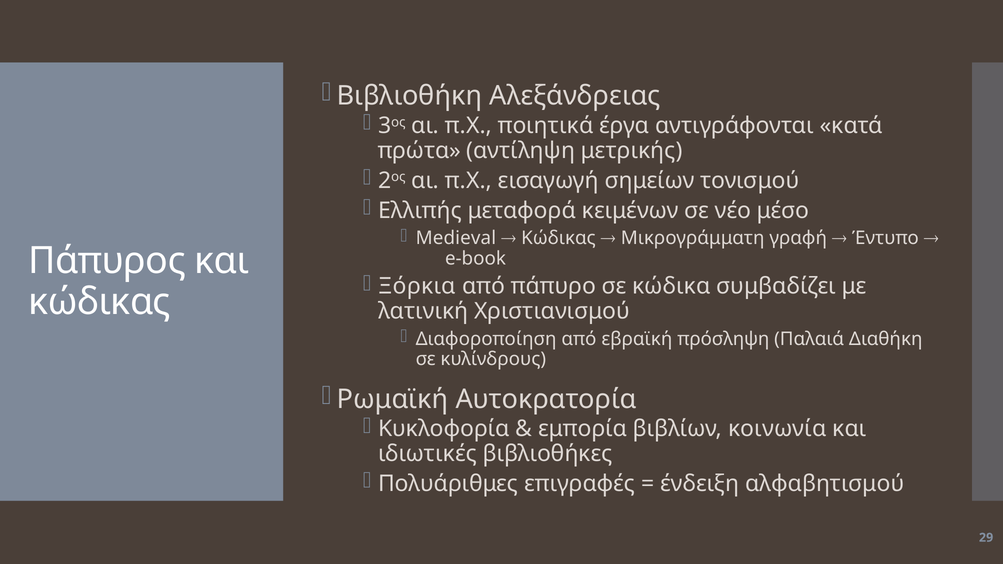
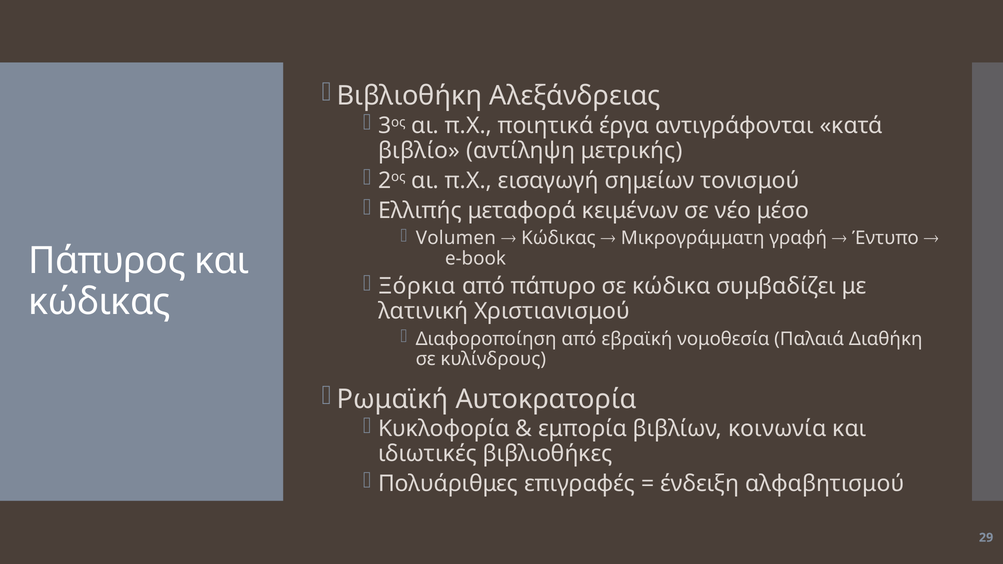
πρώτα: πρώτα -> βιβλίο
Medieval: Medieval -> Volumen
πρόσληψη: πρόσληψη -> νομοθεσία
